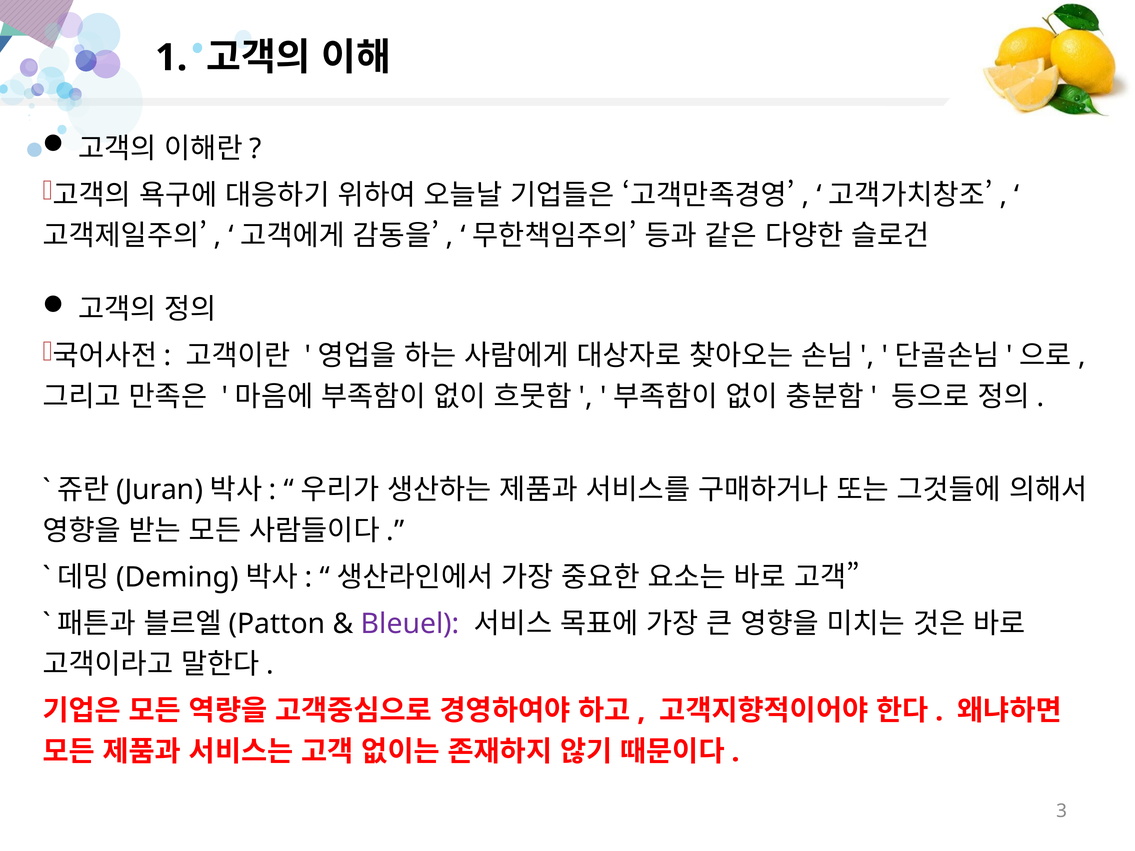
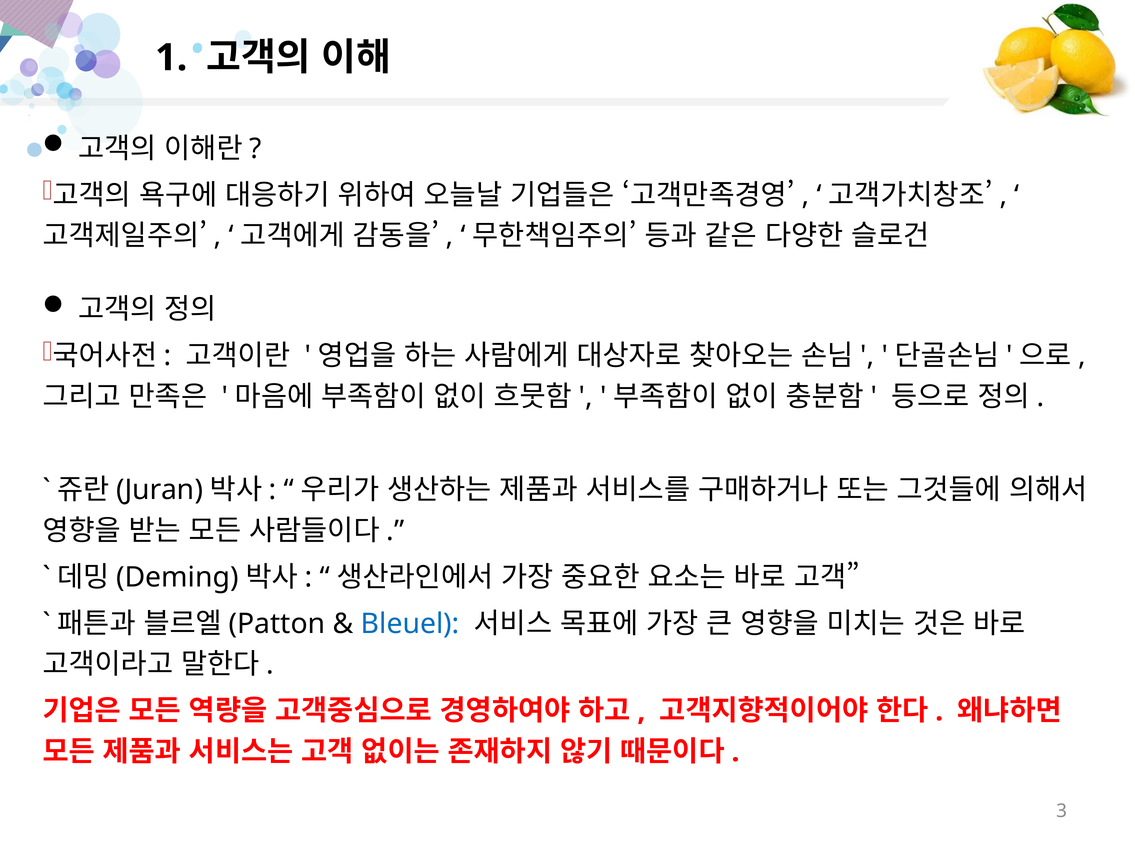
Bleuel colour: purple -> blue
